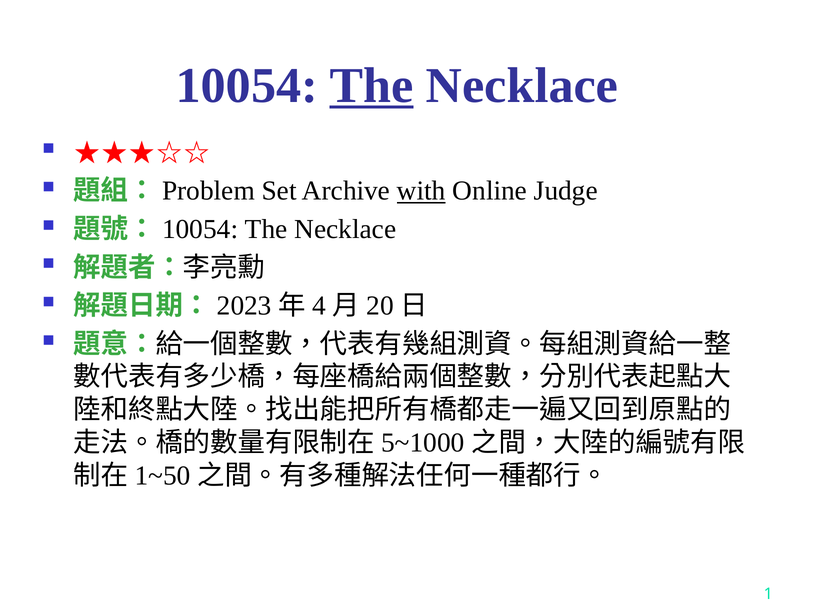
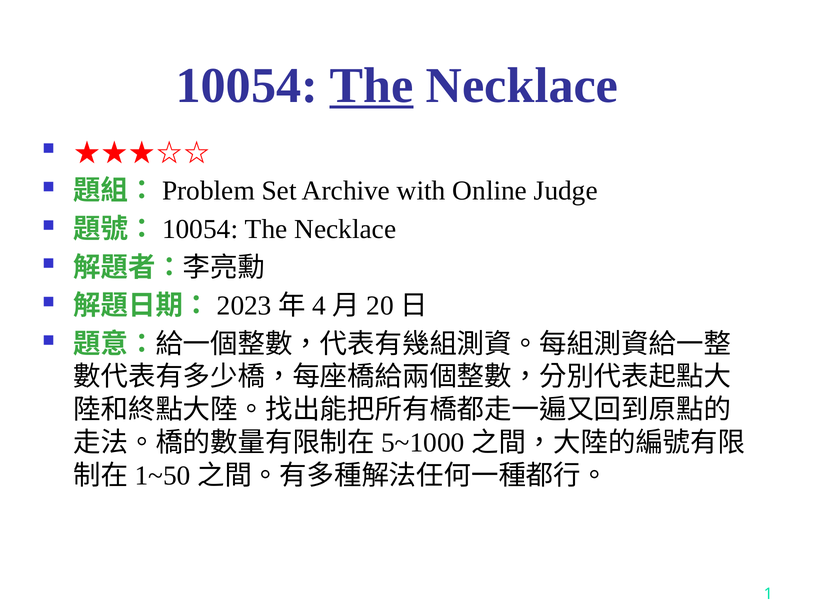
with underline: present -> none
